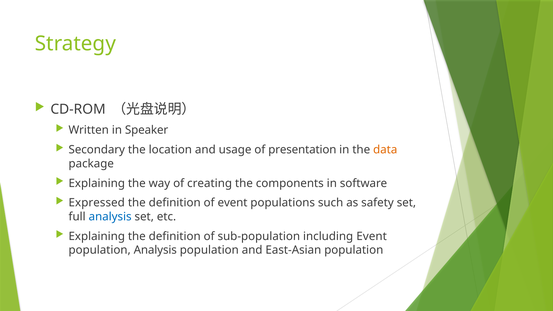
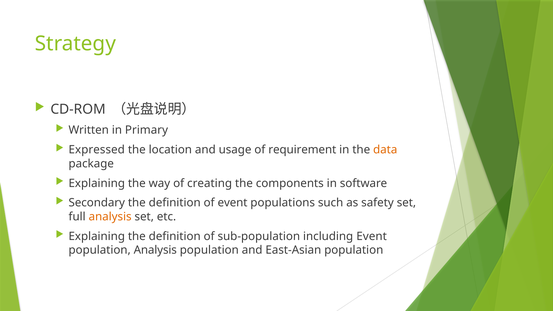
Speaker: Speaker -> Primary
Secondary: Secondary -> Expressed
presentation: presentation -> requirement
Expressed: Expressed -> Secondary
analysis at (110, 217) colour: blue -> orange
